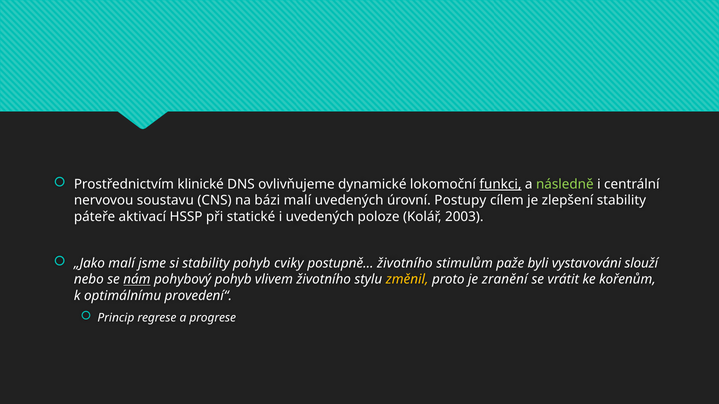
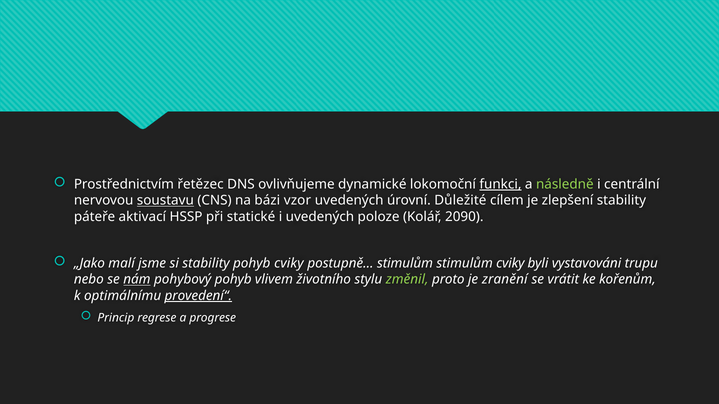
klinické: klinické -> řetězec
soustavu underline: none -> present
bázi malí: malí -> vzor
Postupy: Postupy -> Důležité
2003: 2003 -> 2090
postupně… životního: životního -> stimulům
stimulům paže: paže -> cviky
slouží: slouží -> trupu
změnil colour: yellow -> light green
provedení“ underline: none -> present
